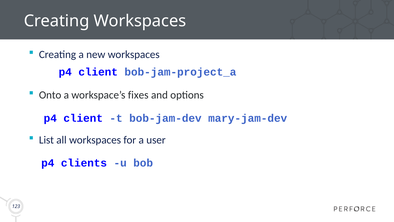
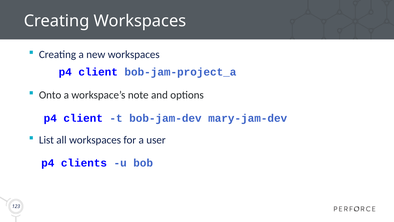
fixes: fixes -> note
